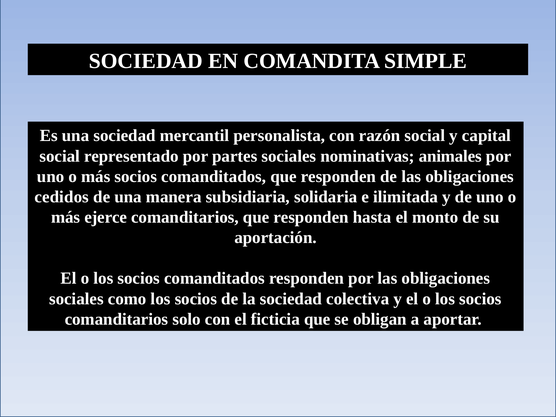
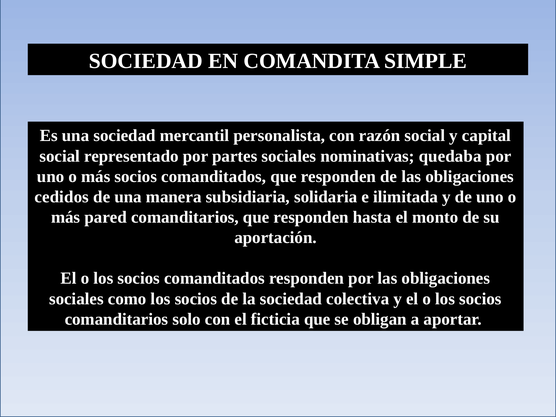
animales: animales -> quedaba
ejerce: ejerce -> pared
